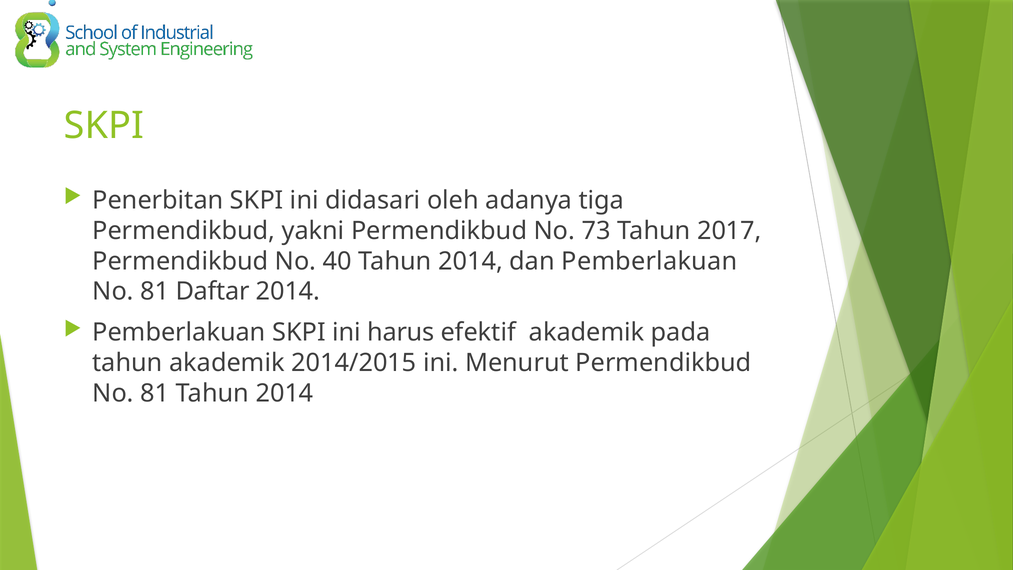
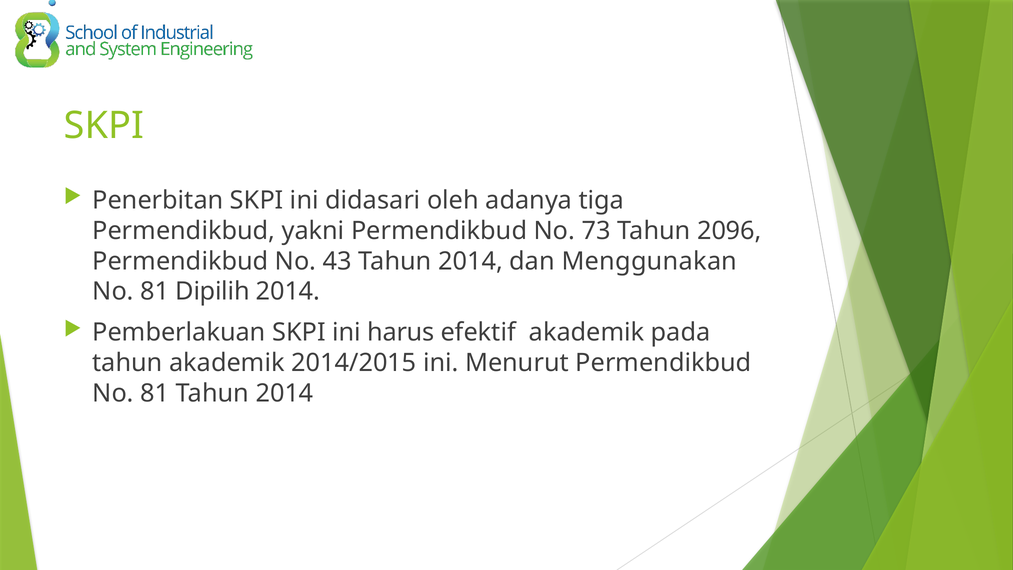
2017: 2017 -> 2096
40: 40 -> 43
dan Pemberlakuan: Pemberlakuan -> Menggunakan
Daftar: Daftar -> Dipilih
